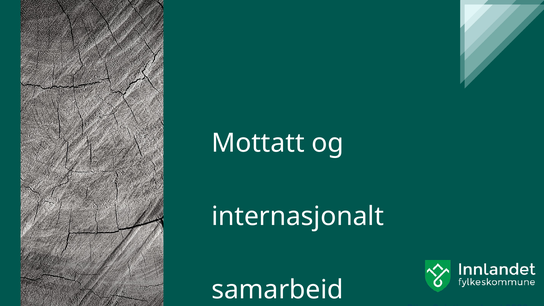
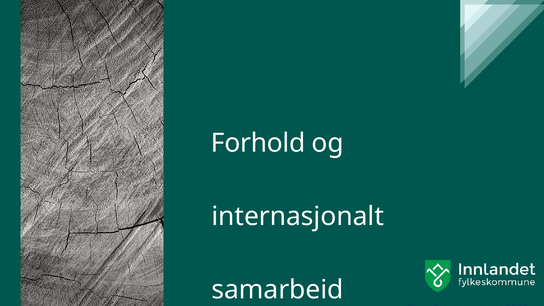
Mottatt: Mottatt -> Forhold
